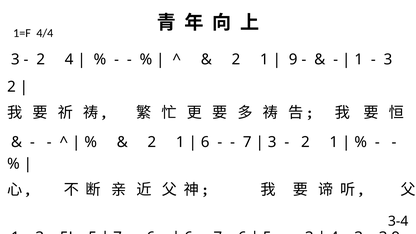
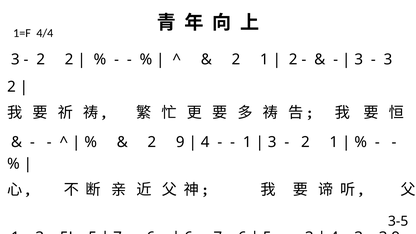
2 4: 4 -> 2
9 at (293, 60): 9 -> 2
1 at (359, 60): 1 -> 3
1 at (180, 142): 1 -> 9
6 at (205, 142): 6 -> 4
7 at (247, 142): 7 -> 1
3-4: 3-4 -> 3-5
